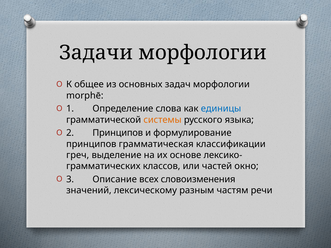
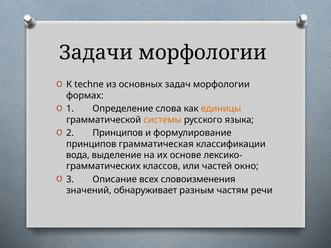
общее: общее -> techne
morphē: morphē -> формах
единицы colour: blue -> orange
греч: греч -> вода
лексическому: лексическому -> обнаруживает
